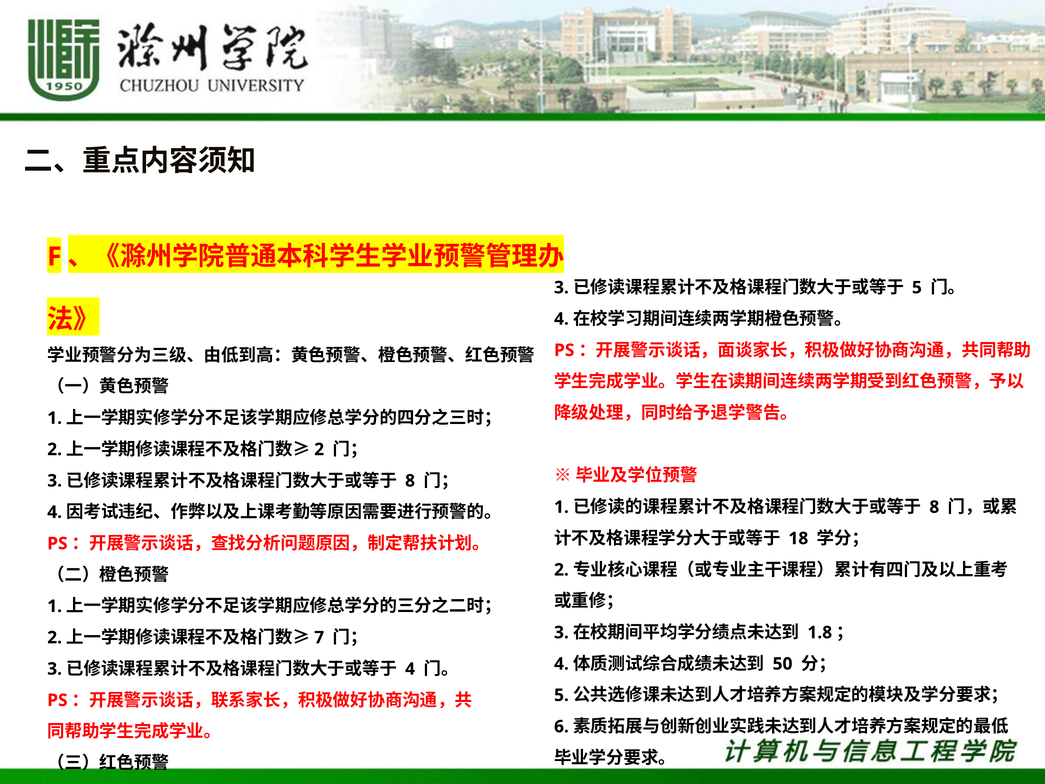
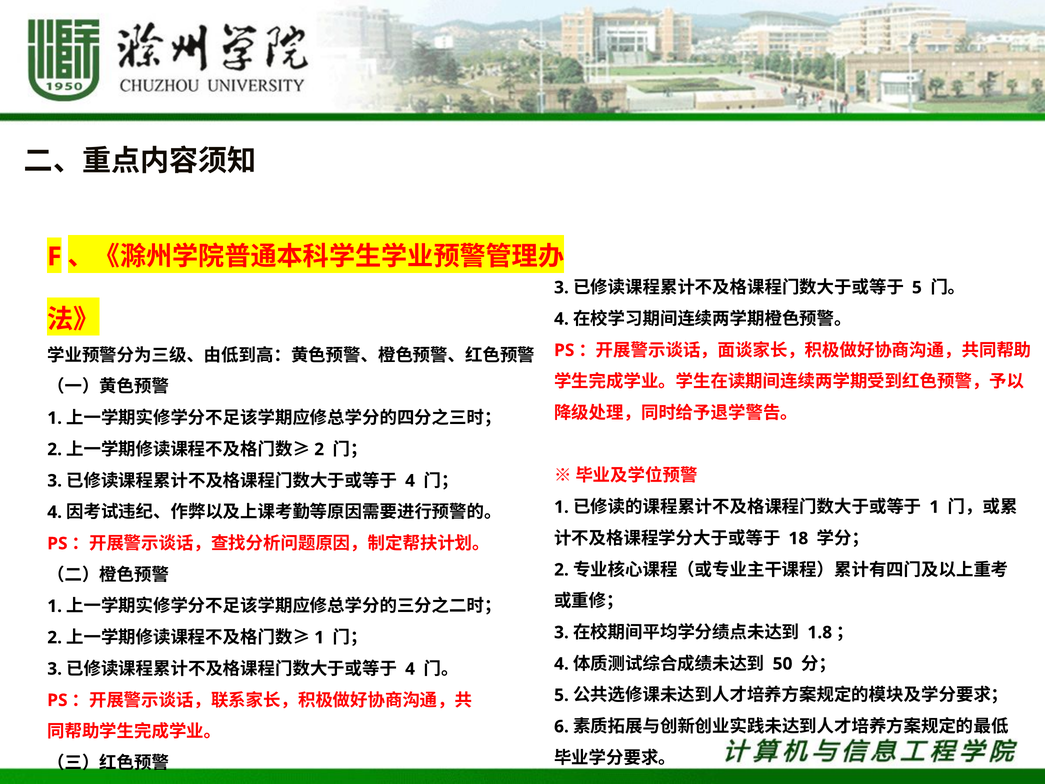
8 at (410, 481): 8 -> 4
8 at (934, 507): 8 -> 1
7 at (319, 637): 7 -> 1
